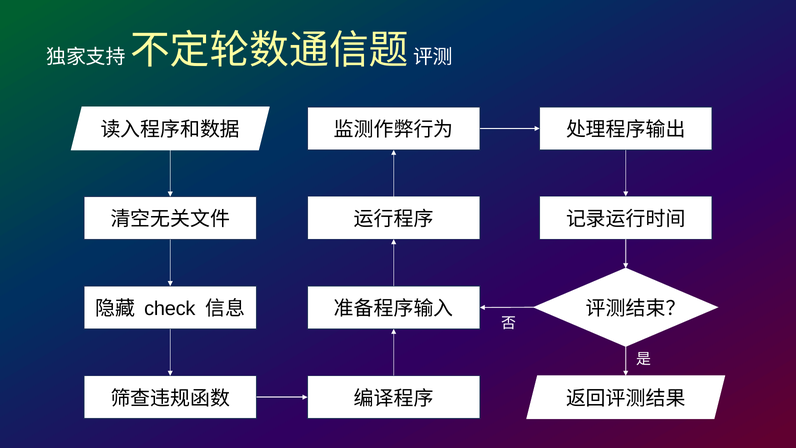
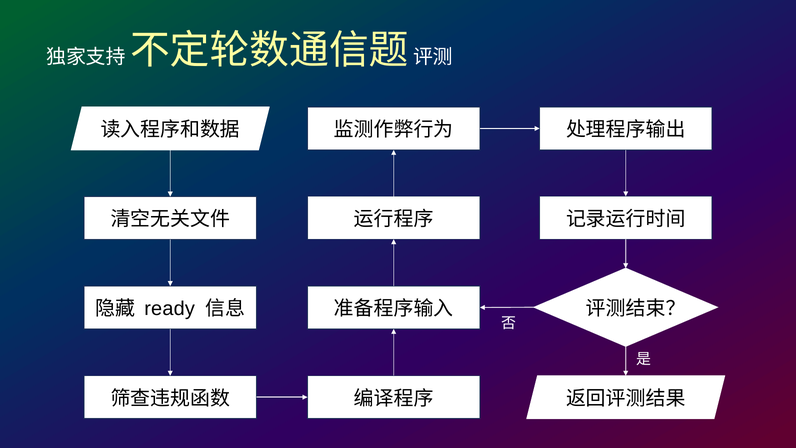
check: check -> ready
